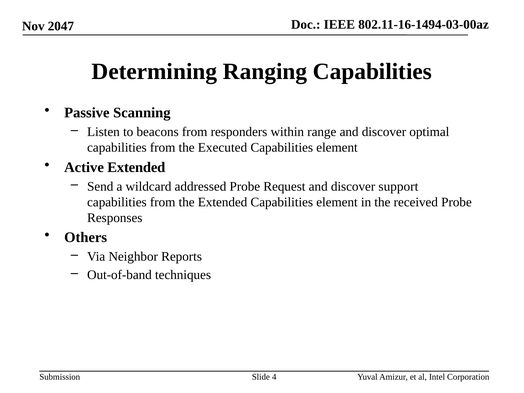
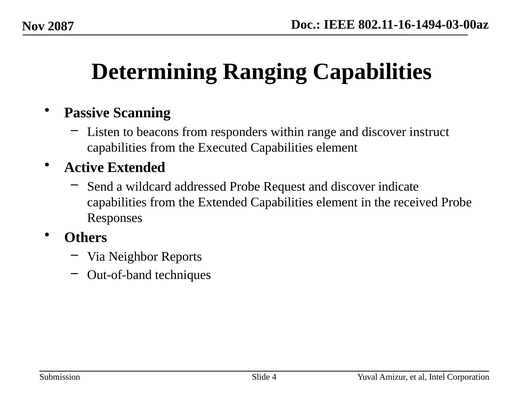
2047: 2047 -> 2087
optimal: optimal -> instruct
support: support -> indicate
